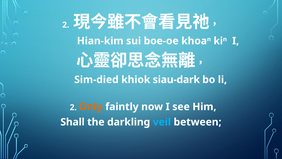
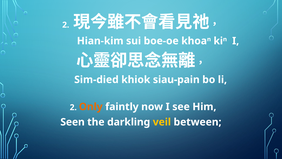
siau-dark: siau-dark -> siau-pain
Shall: Shall -> Seen
veil colour: light blue -> yellow
